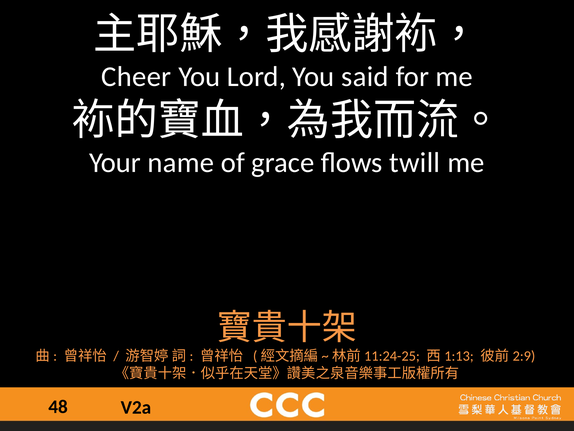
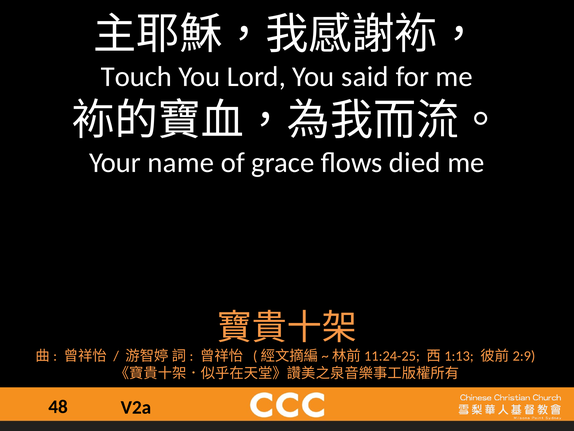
Cheer: Cheer -> Touch
twill: twill -> died
